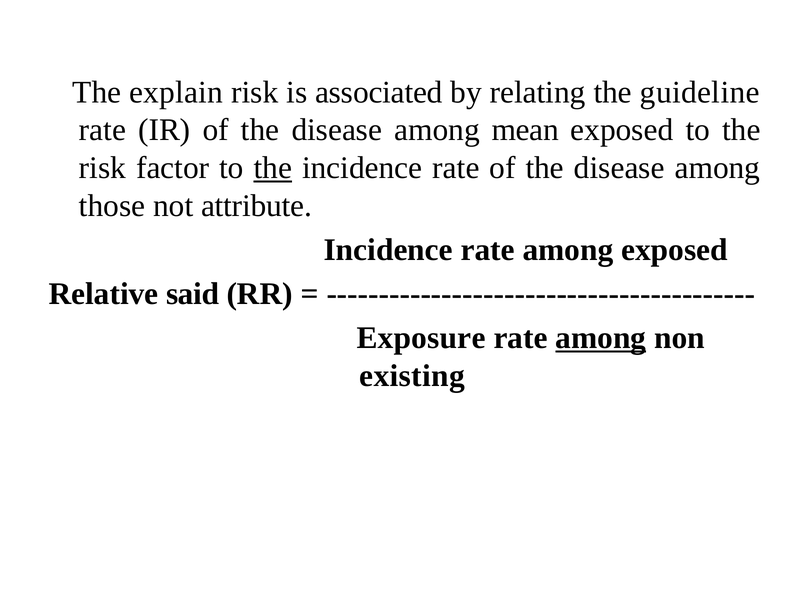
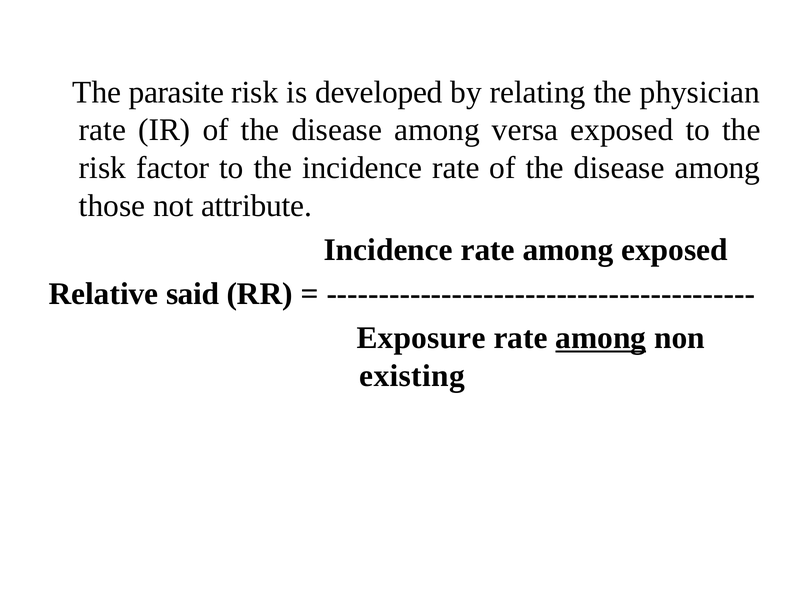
explain: explain -> parasite
associated: associated -> developed
guideline: guideline -> physician
mean: mean -> versa
the at (273, 168) underline: present -> none
